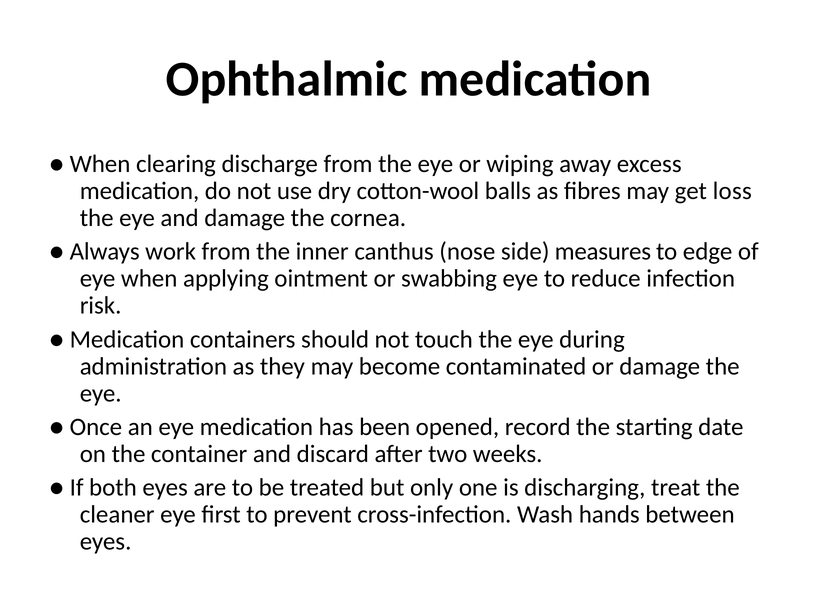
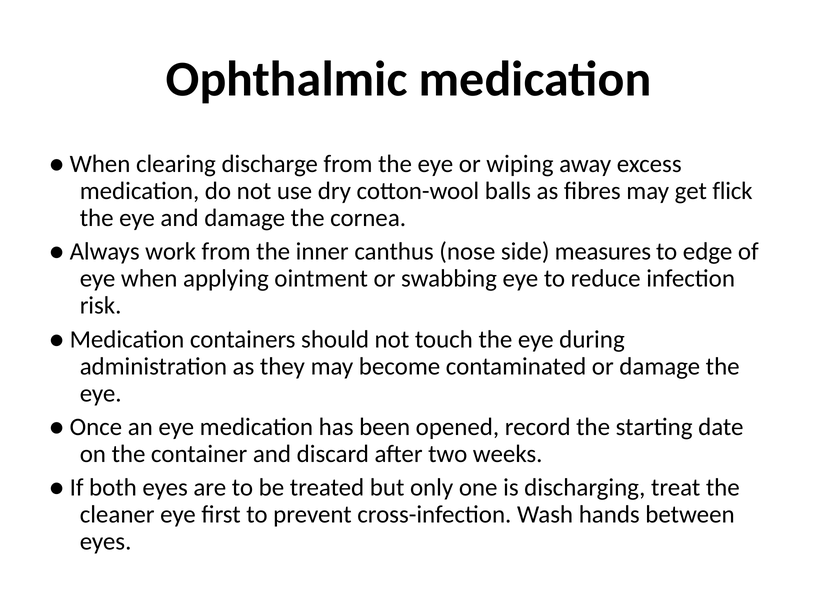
loss: loss -> flick
